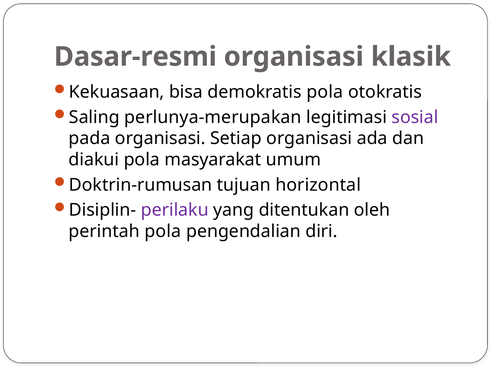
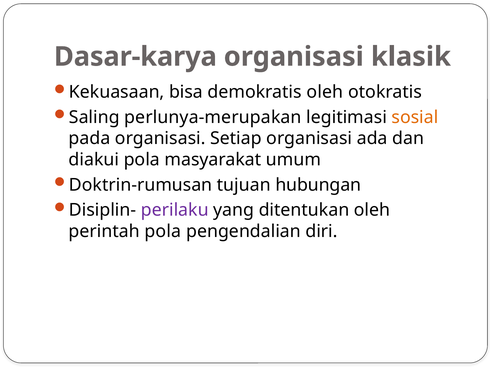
Dasar-resmi: Dasar-resmi -> Dasar-karya
demokratis pola: pola -> oleh
sosial colour: purple -> orange
horizontal: horizontal -> hubungan
